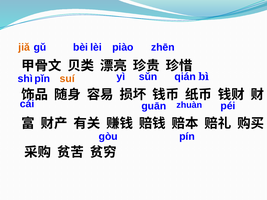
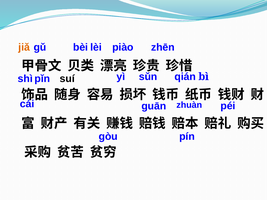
suí colour: orange -> black
